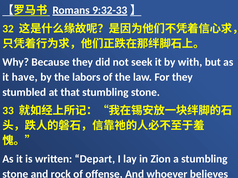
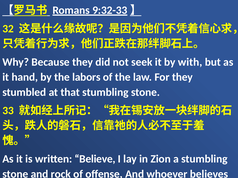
have: have -> hand
Depart: Depart -> Believe
